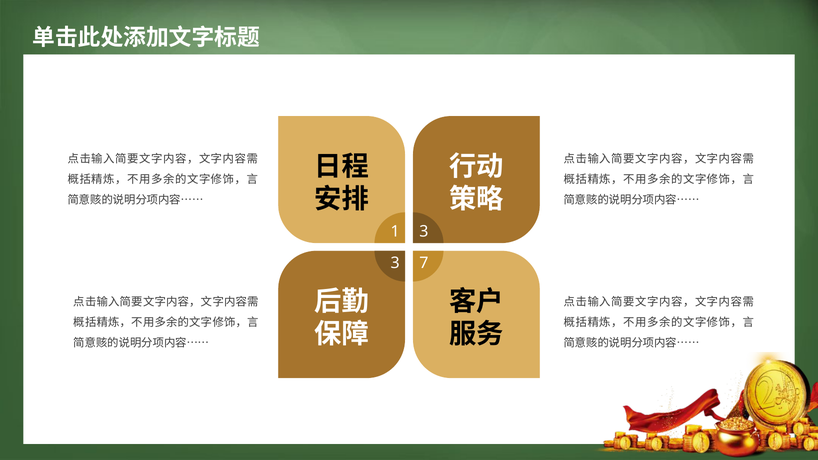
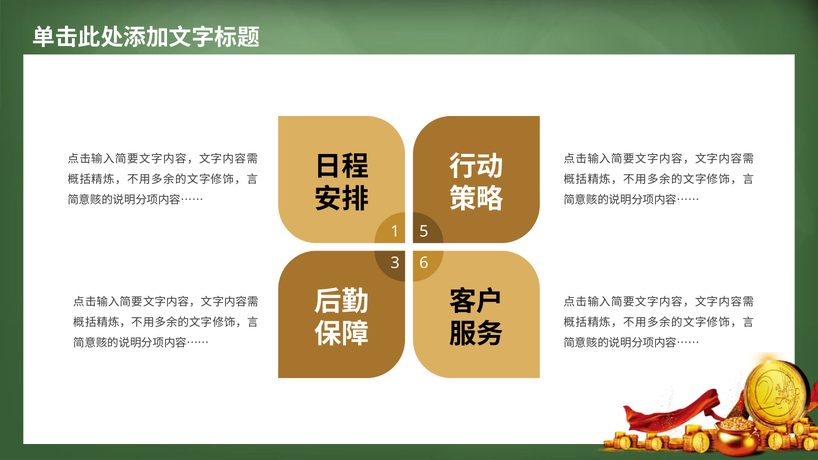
1 3: 3 -> 5
7: 7 -> 6
